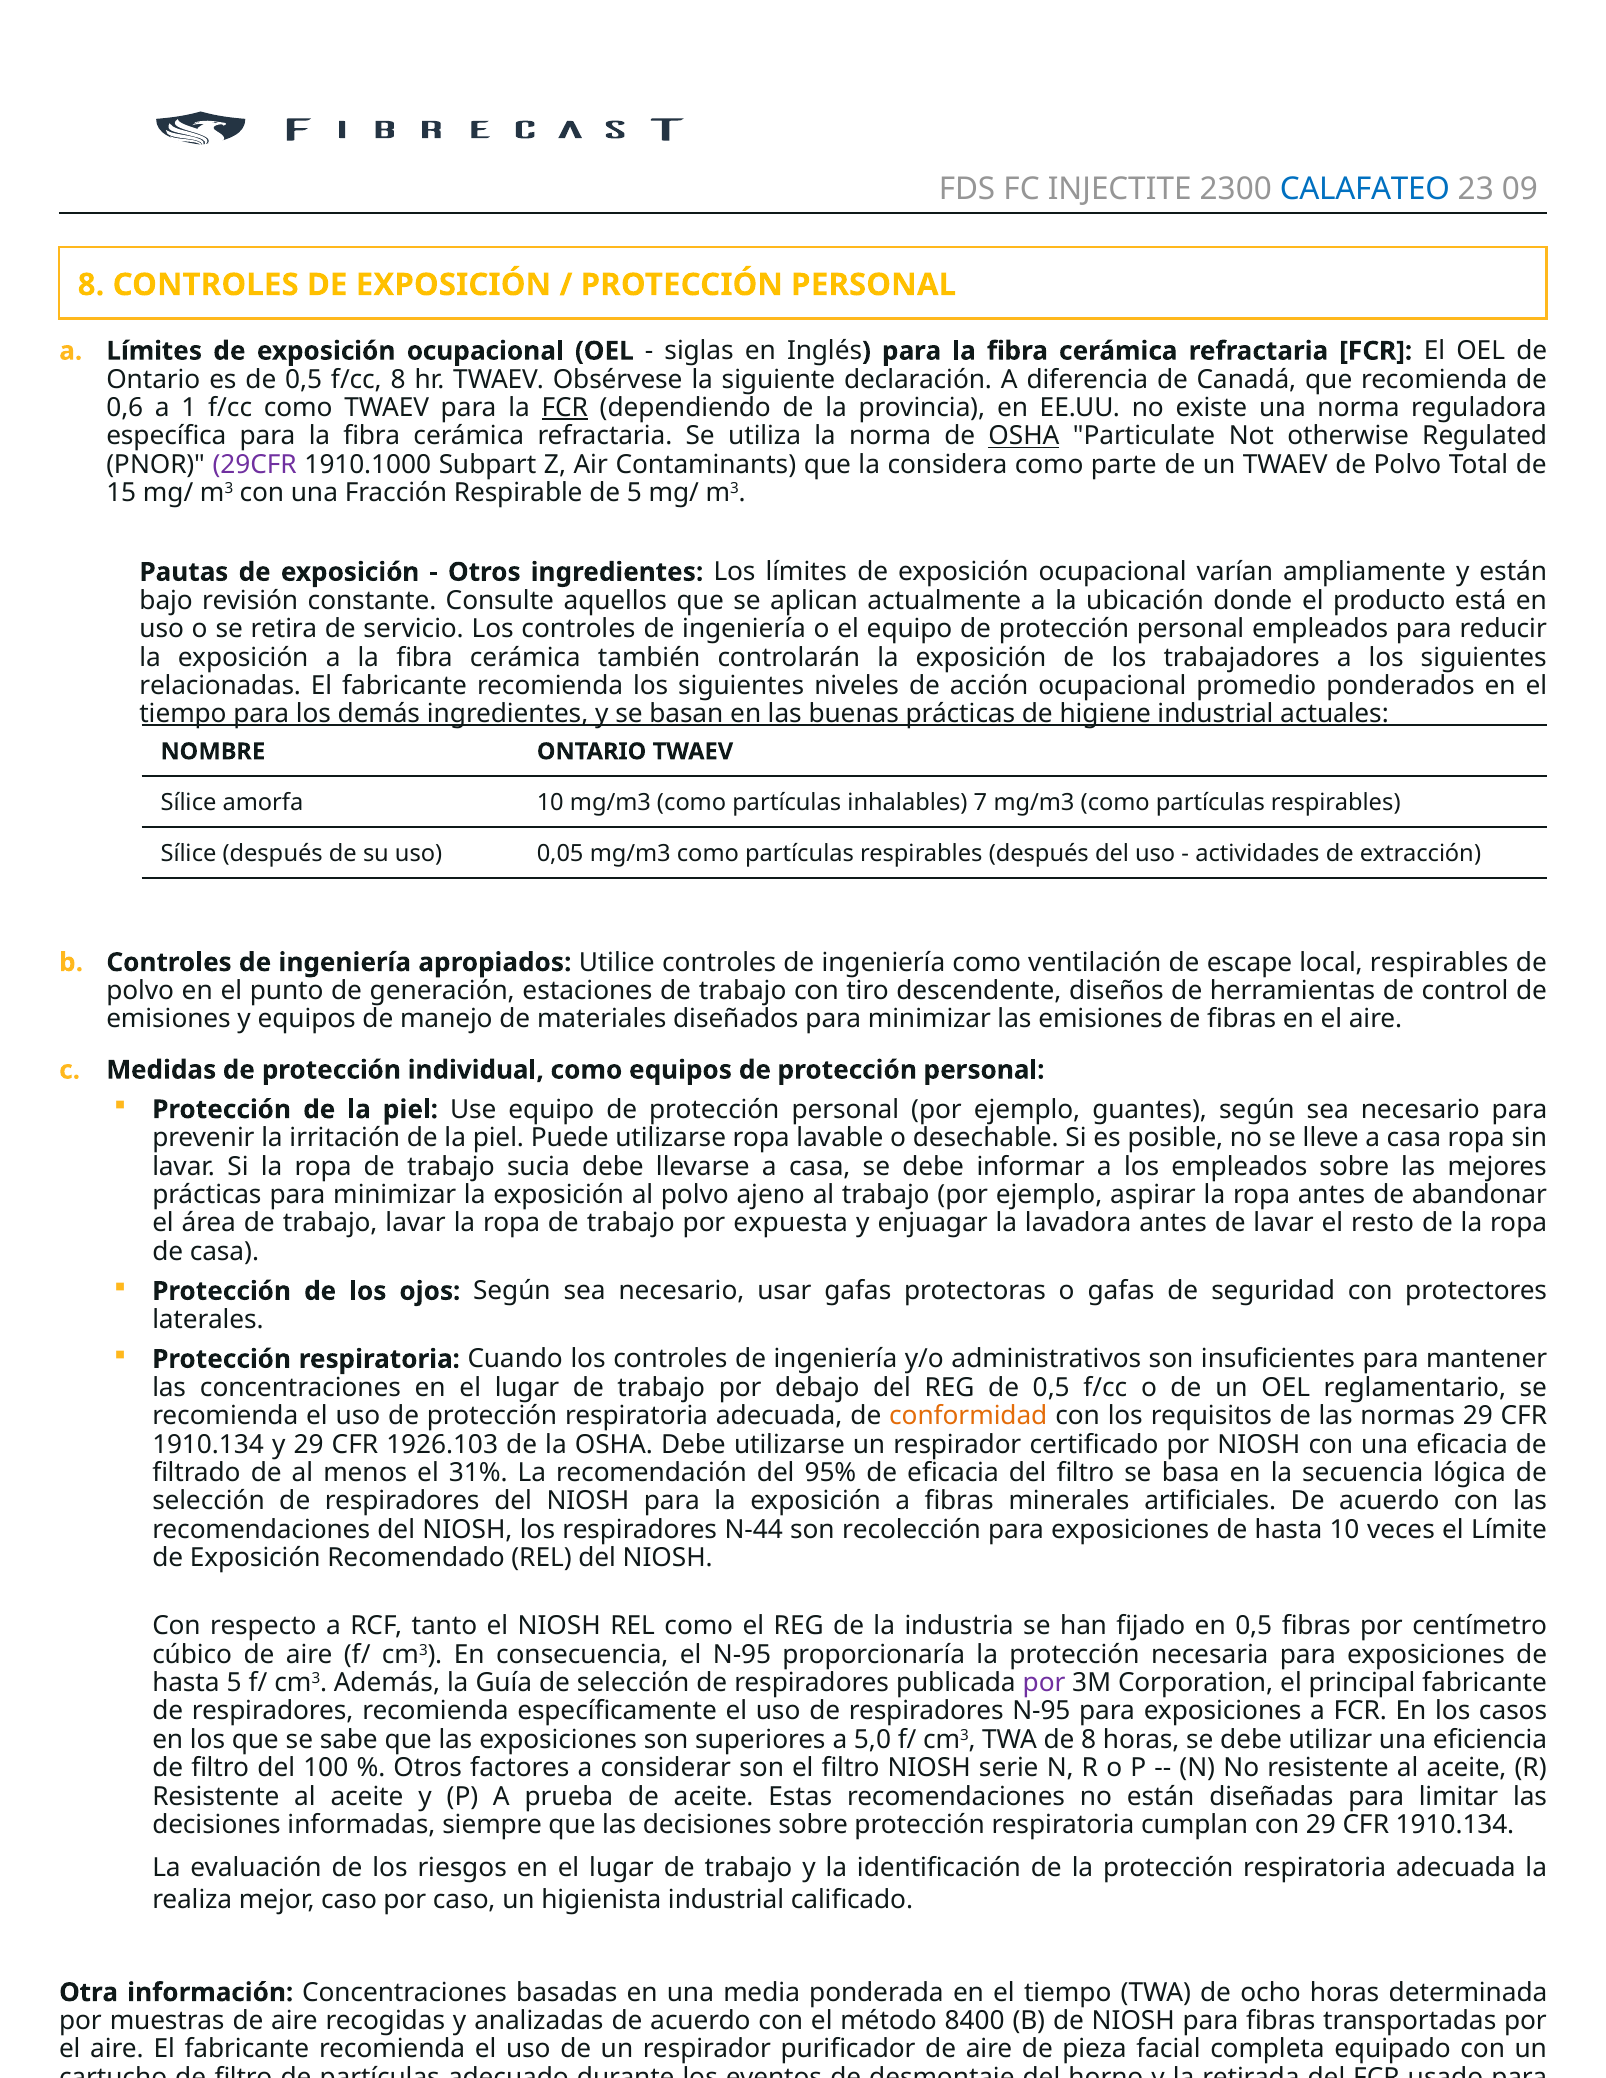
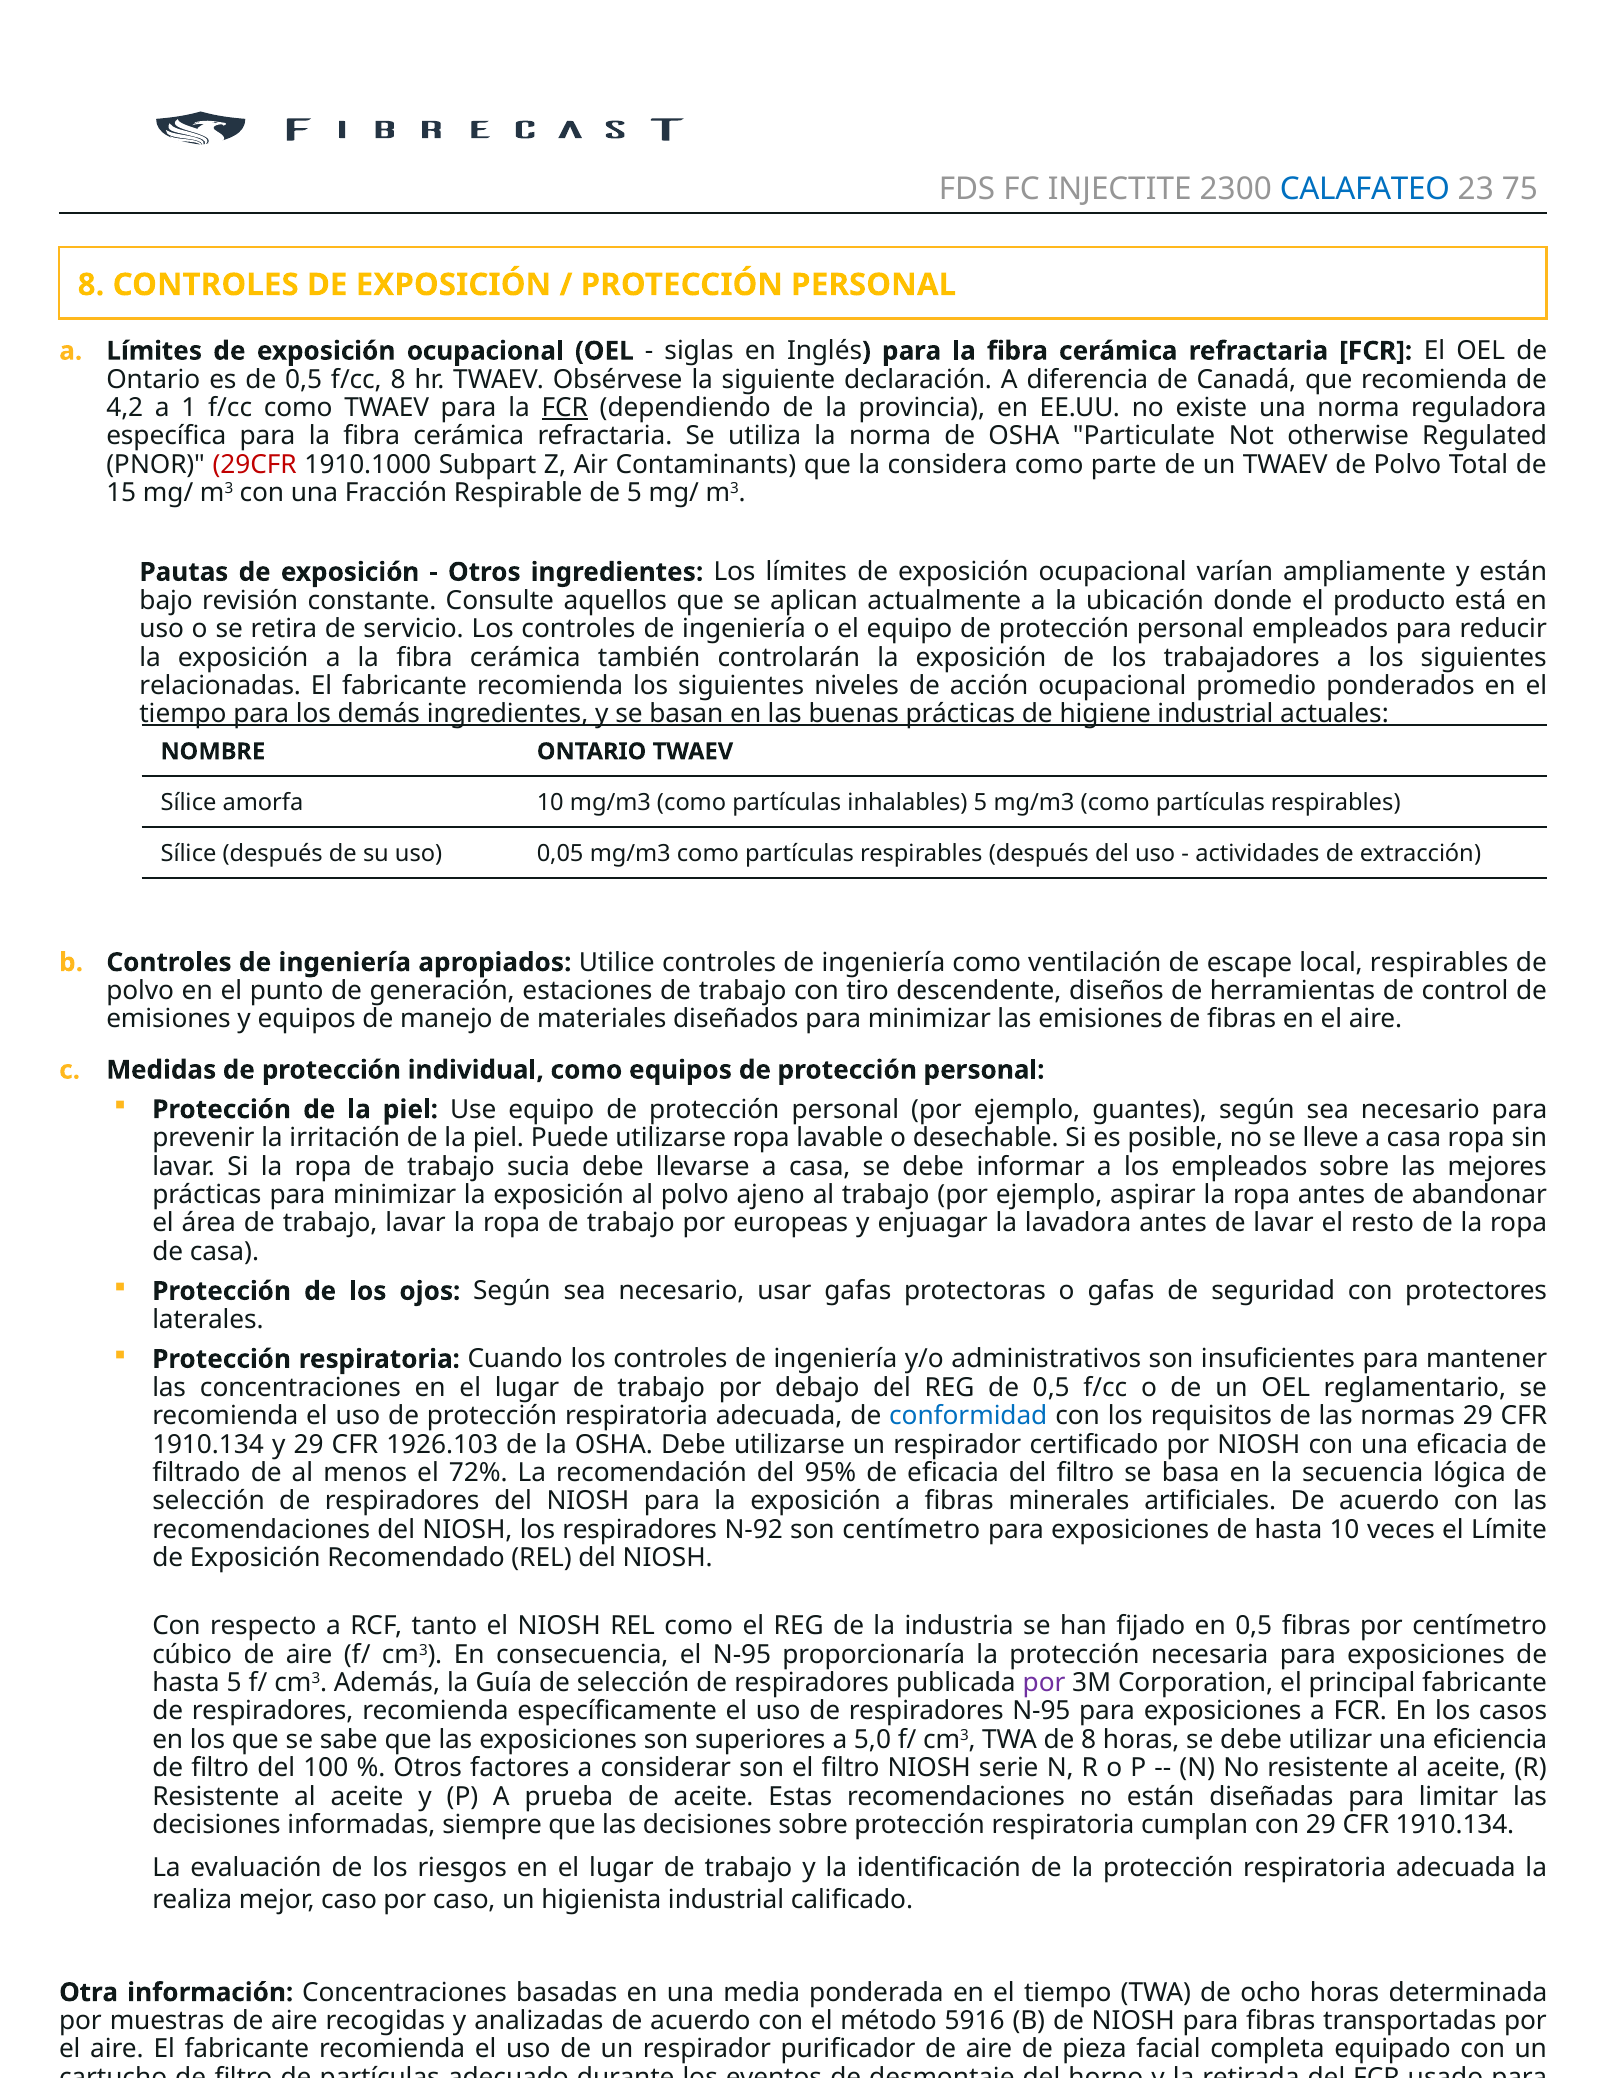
09: 09 -> 75
0,6: 0,6 -> 4,2
OSHA at (1024, 436) underline: present -> none
29CFR colour: purple -> red
inhalables 7: 7 -> 5
expuesta: expuesta -> europeas
conformidad colour: orange -> blue
31%: 31% -> 72%
N-44: N-44 -> N-92
son recolección: recolección -> centímetro
8400: 8400 -> 5916
